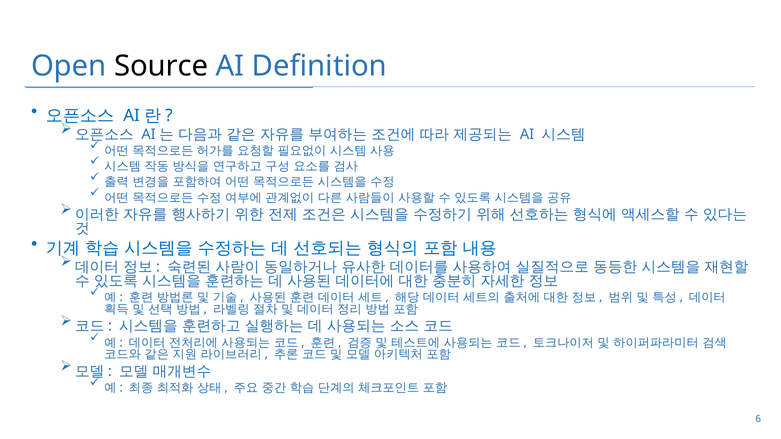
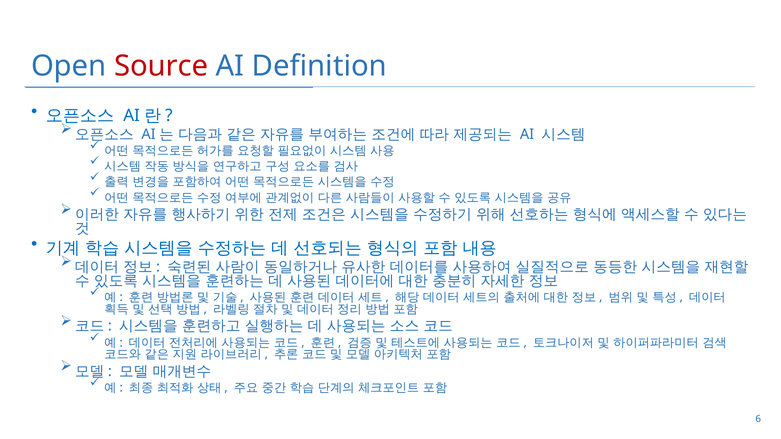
Source colour: black -> red
